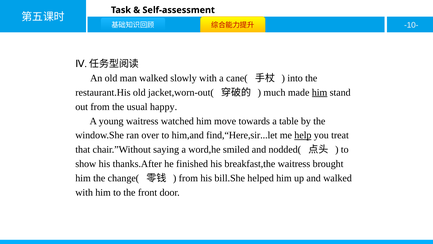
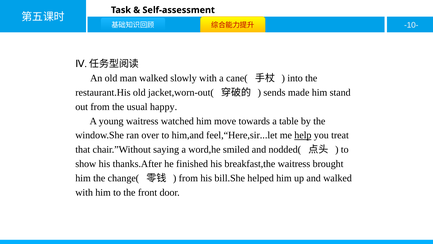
much: much -> sends
him at (320, 92) underline: present -> none
find,“Here,sir...let: find,“Here,sir...let -> feel,“Here,sir...let
